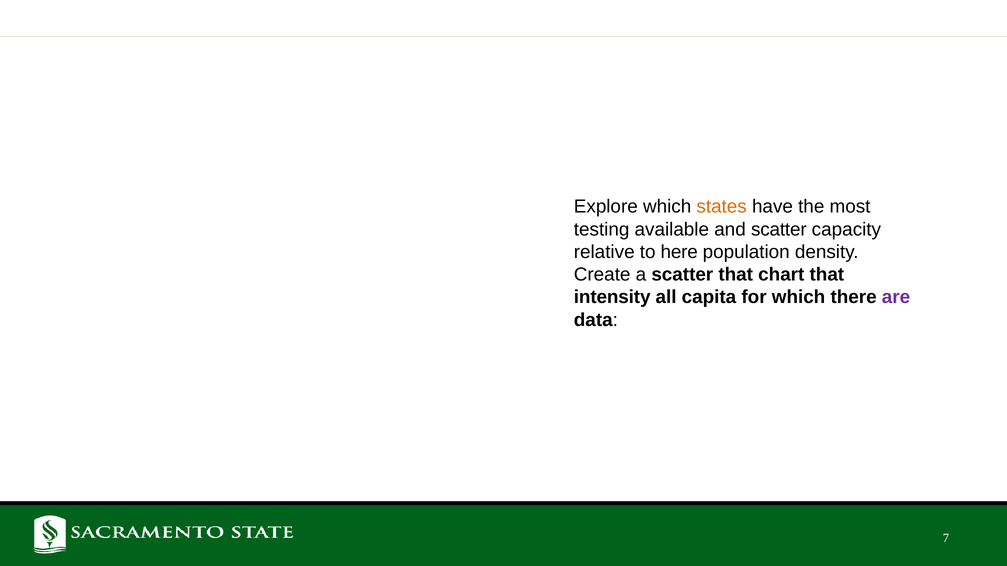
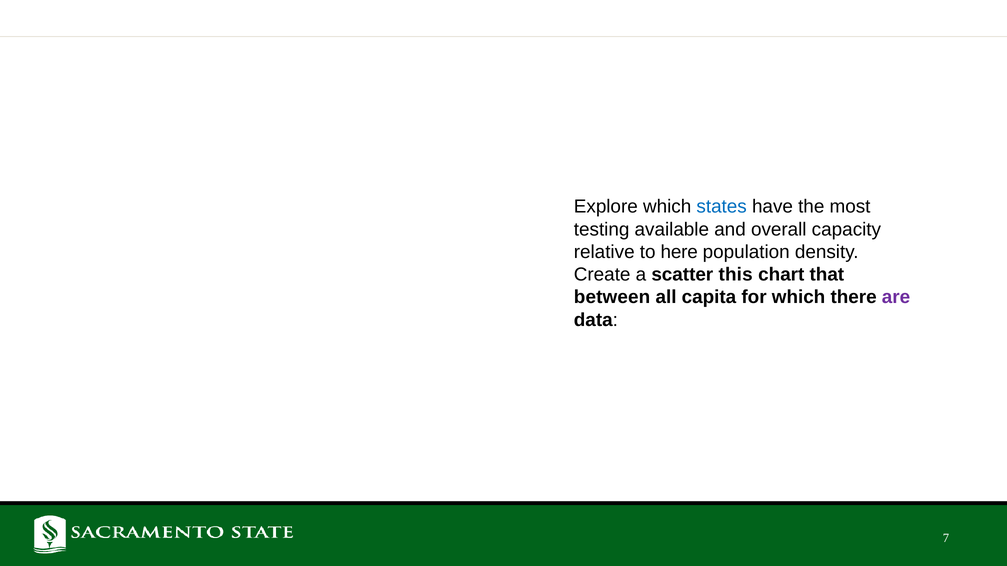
states colour: orange -> blue
and scatter: scatter -> overall
scatter that: that -> this
intensity: intensity -> between
